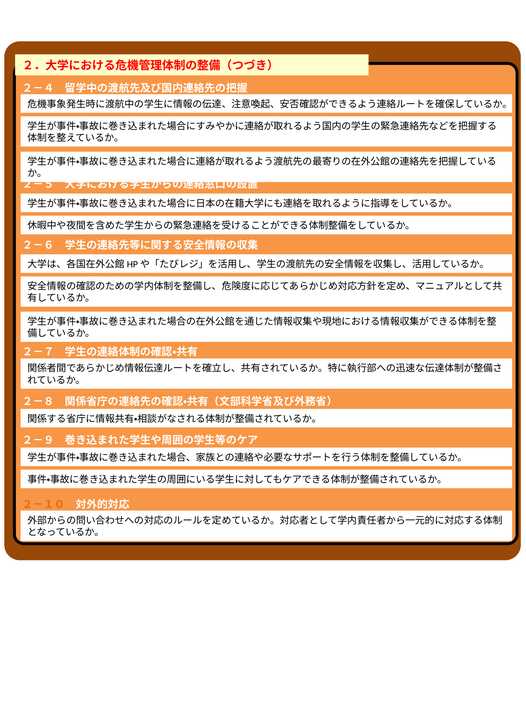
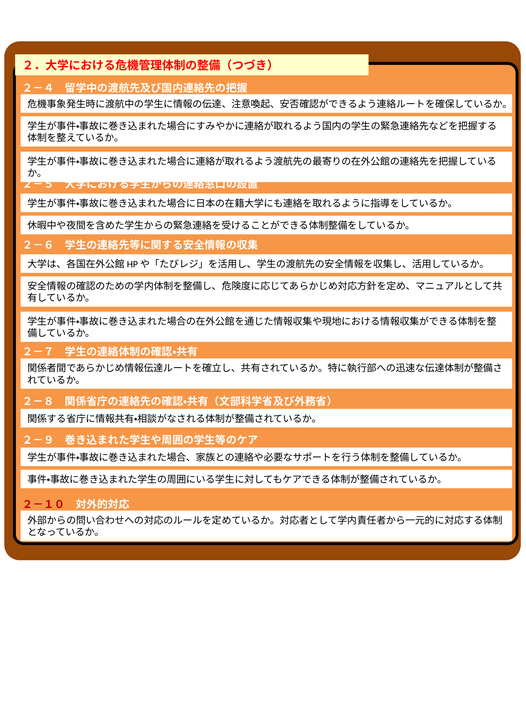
２－１０ colour: orange -> red
